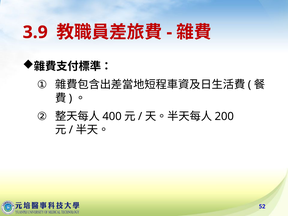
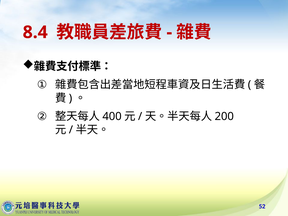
3.9: 3.9 -> 8.4
